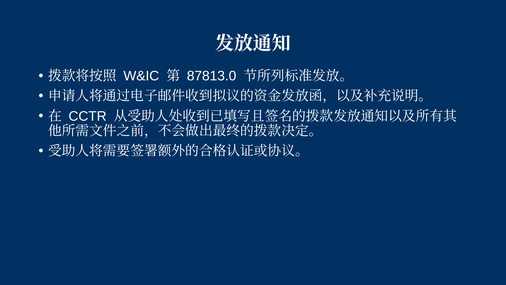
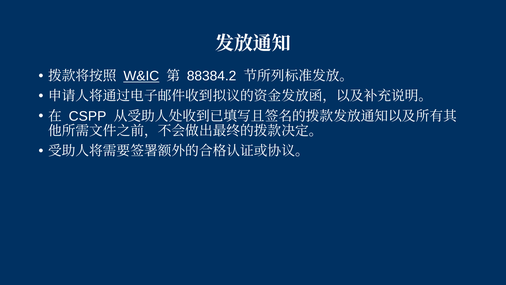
W&IC underline: none -> present
87813.0: 87813.0 -> 88384.2
CCTR: CCTR -> CSPP
